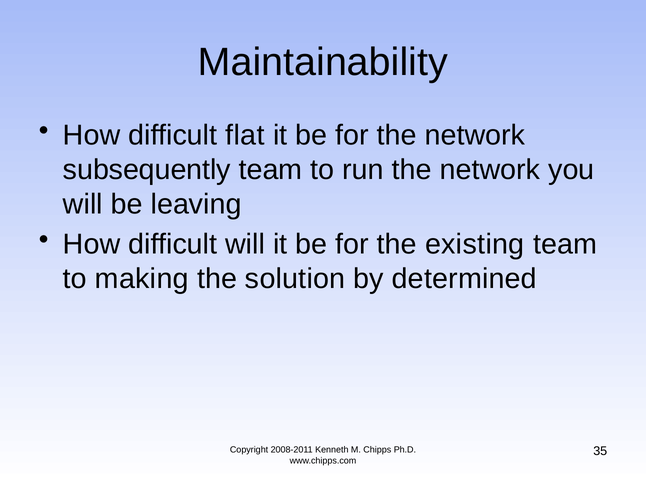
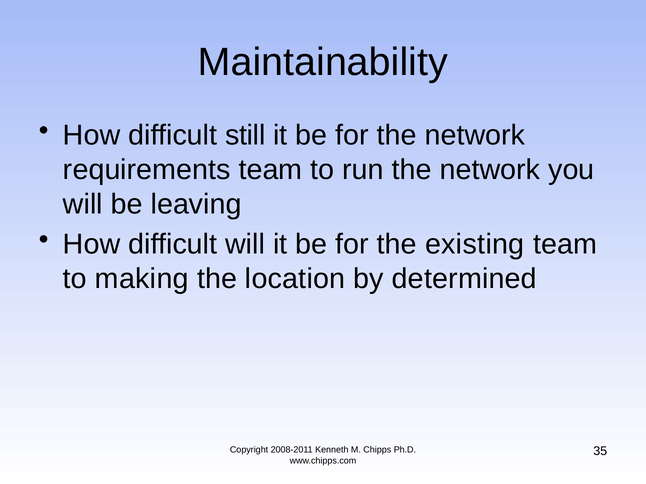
flat: flat -> still
subsequently: subsequently -> requirements
solution: solution -> location
